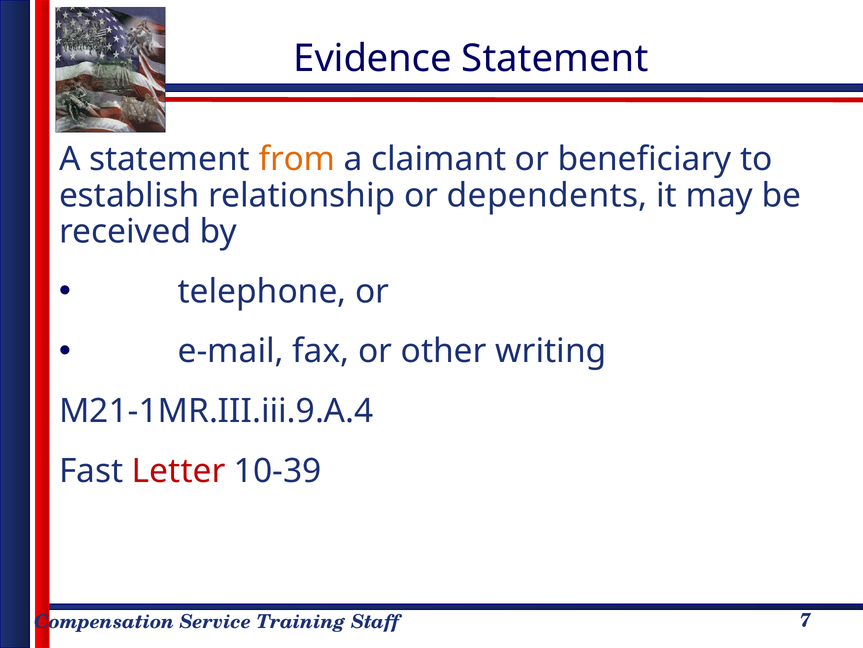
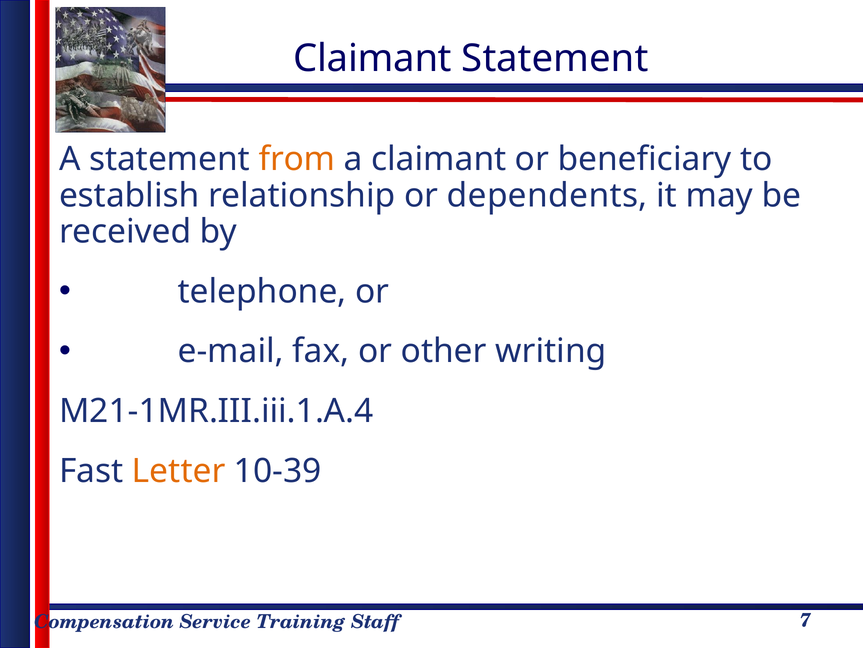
Evidence at (373, 59): Evidence -> Claimant
M21-1MR.III.iii.9.A.4: M21-1MR.III.iii.9.A.4 -> M21-1MR.III.iii.1.A.4
Letter colour: red -> orange
